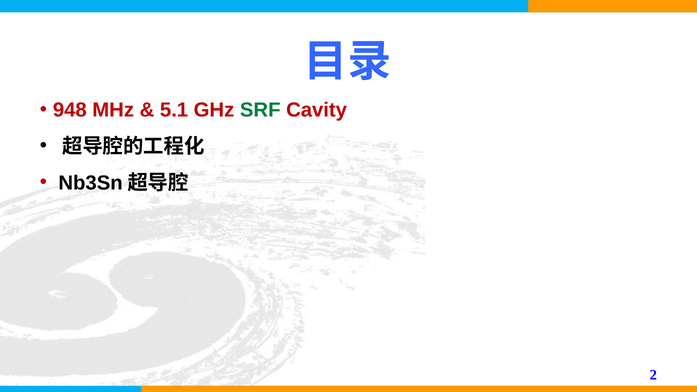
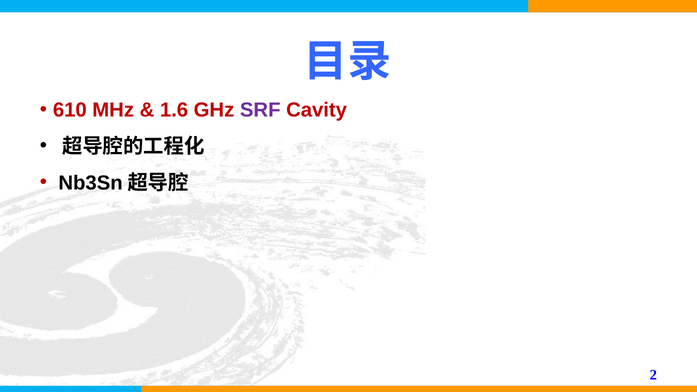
948: 948 -> 610
5.1: 5.1 -> 1.6
SRF colour: green -> purple
